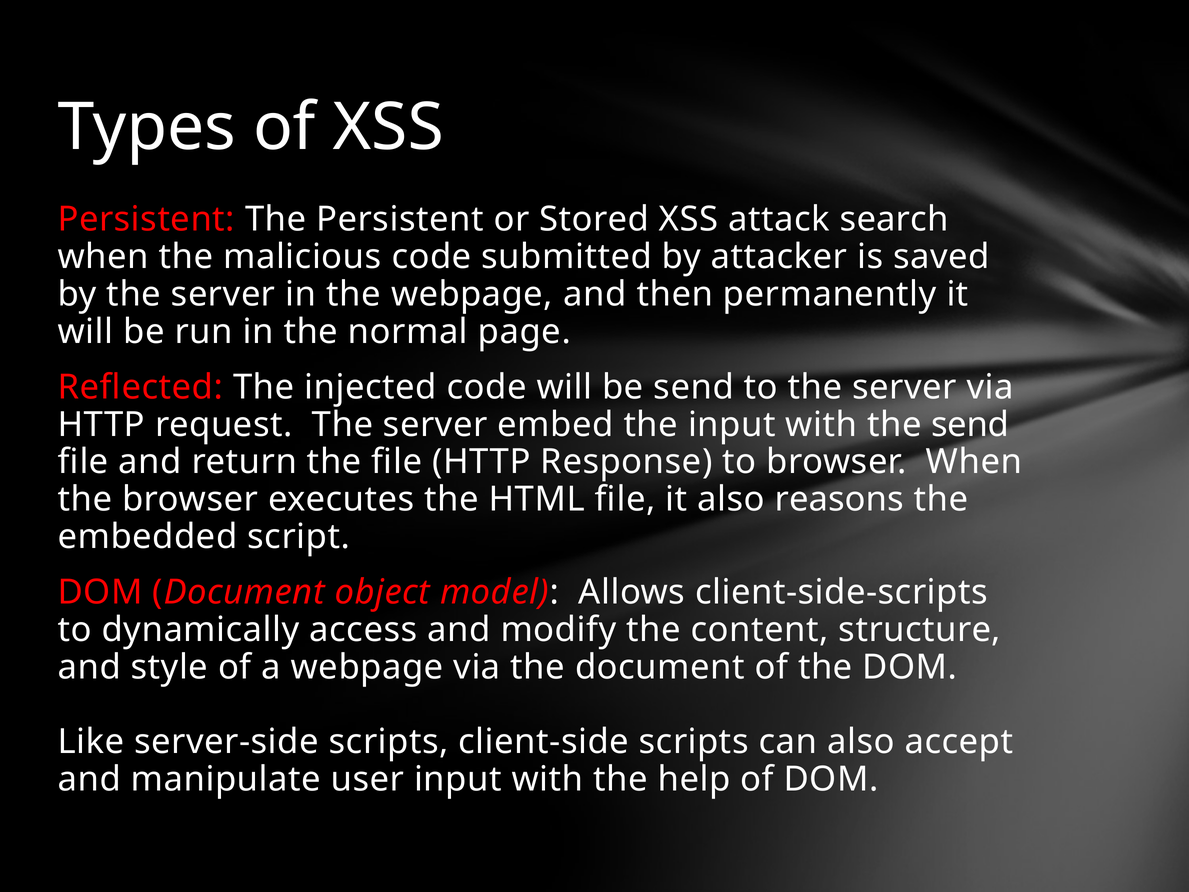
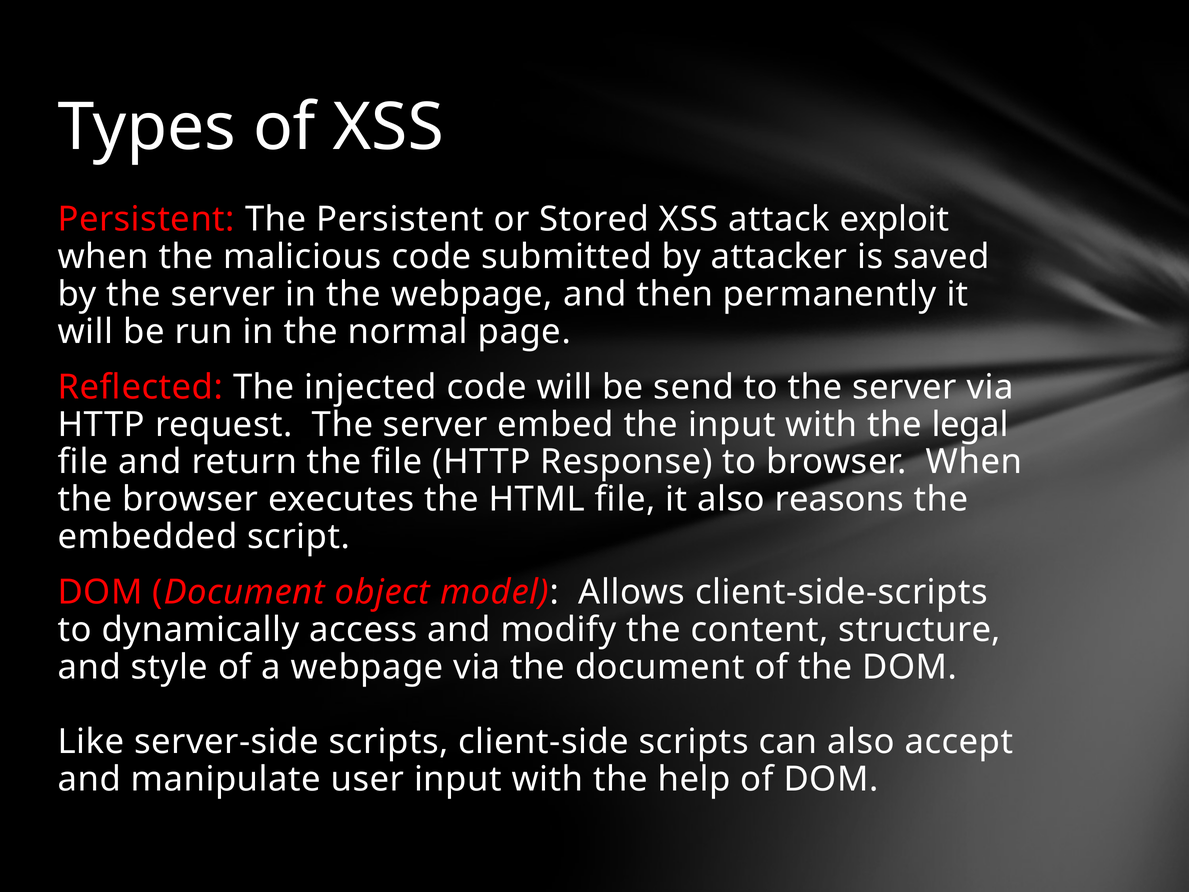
search: search -> exploit
the send: send -> legal
